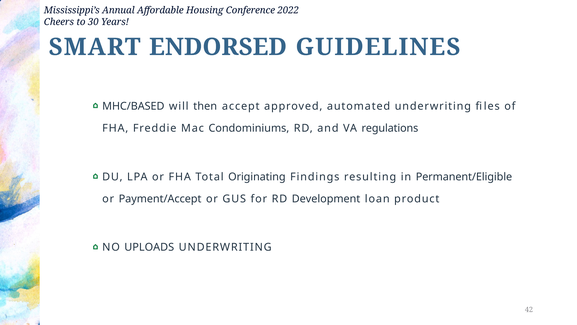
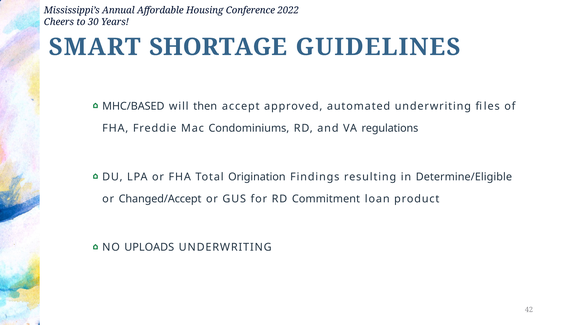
ENDORSED: ENDORSED -> SHORTAGE
Originating: Originating -> Origination
Permanent/Eligible: Permanent/Eligible -> Determine/Eligible
Payment/Accept: Payment/Accept -> Changed/Accept
Development: Development -> Commitment
